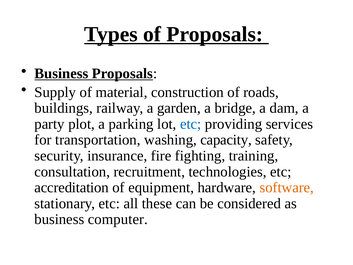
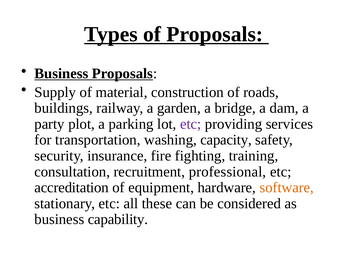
etc at (191, 124) colour: blue -> purple
technologies: technologies -> professional
computer: computer -> capability
